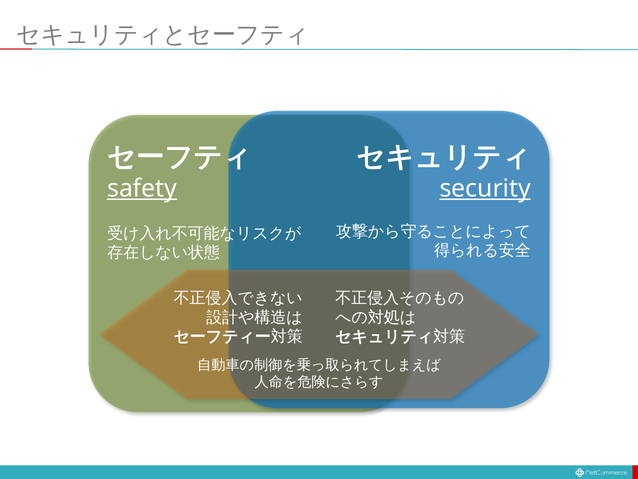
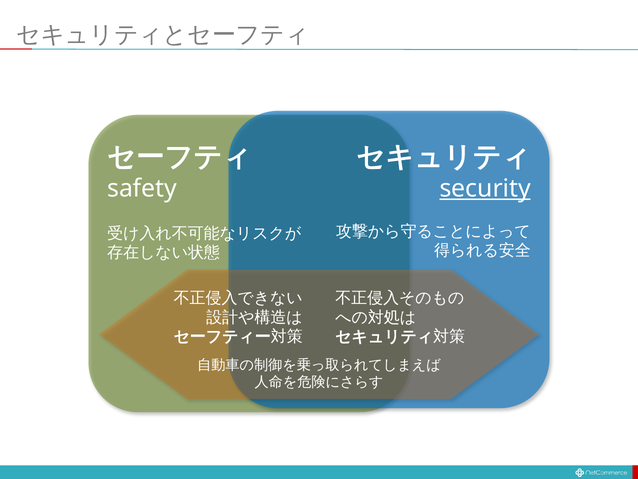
safety underline: present -> none
